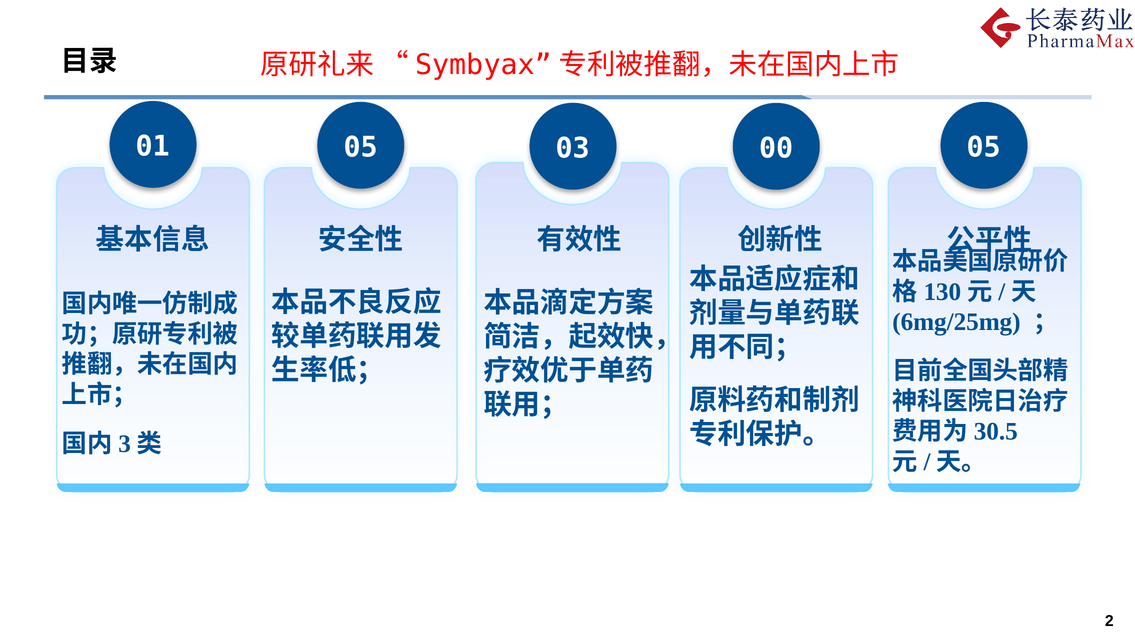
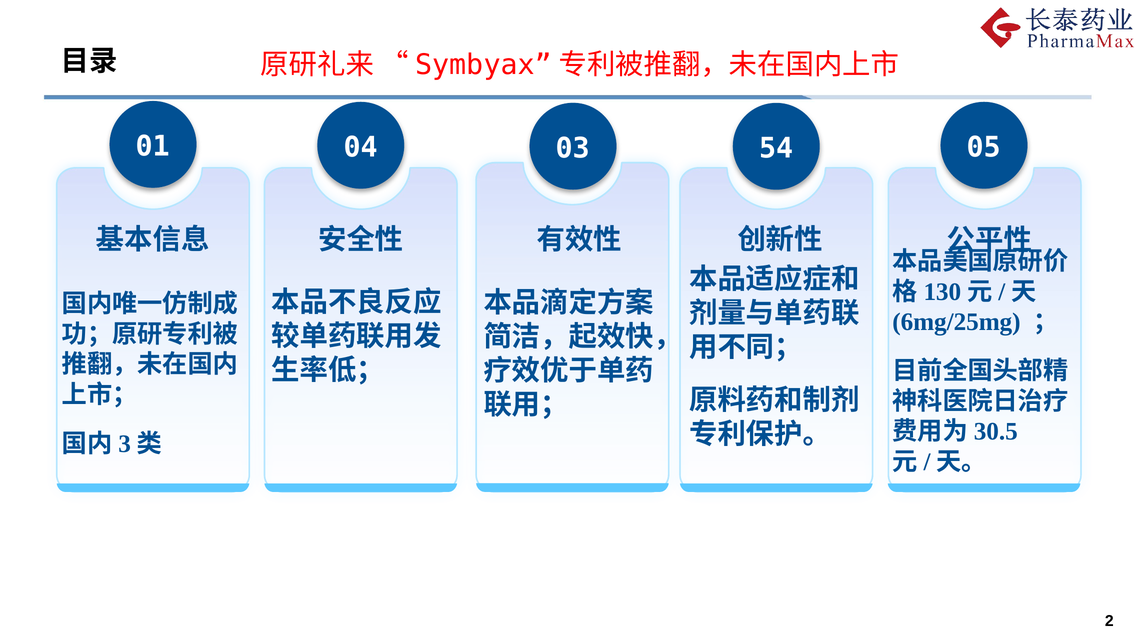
05 at (361, 147): 05 -> 04
00: 00 -> 54
